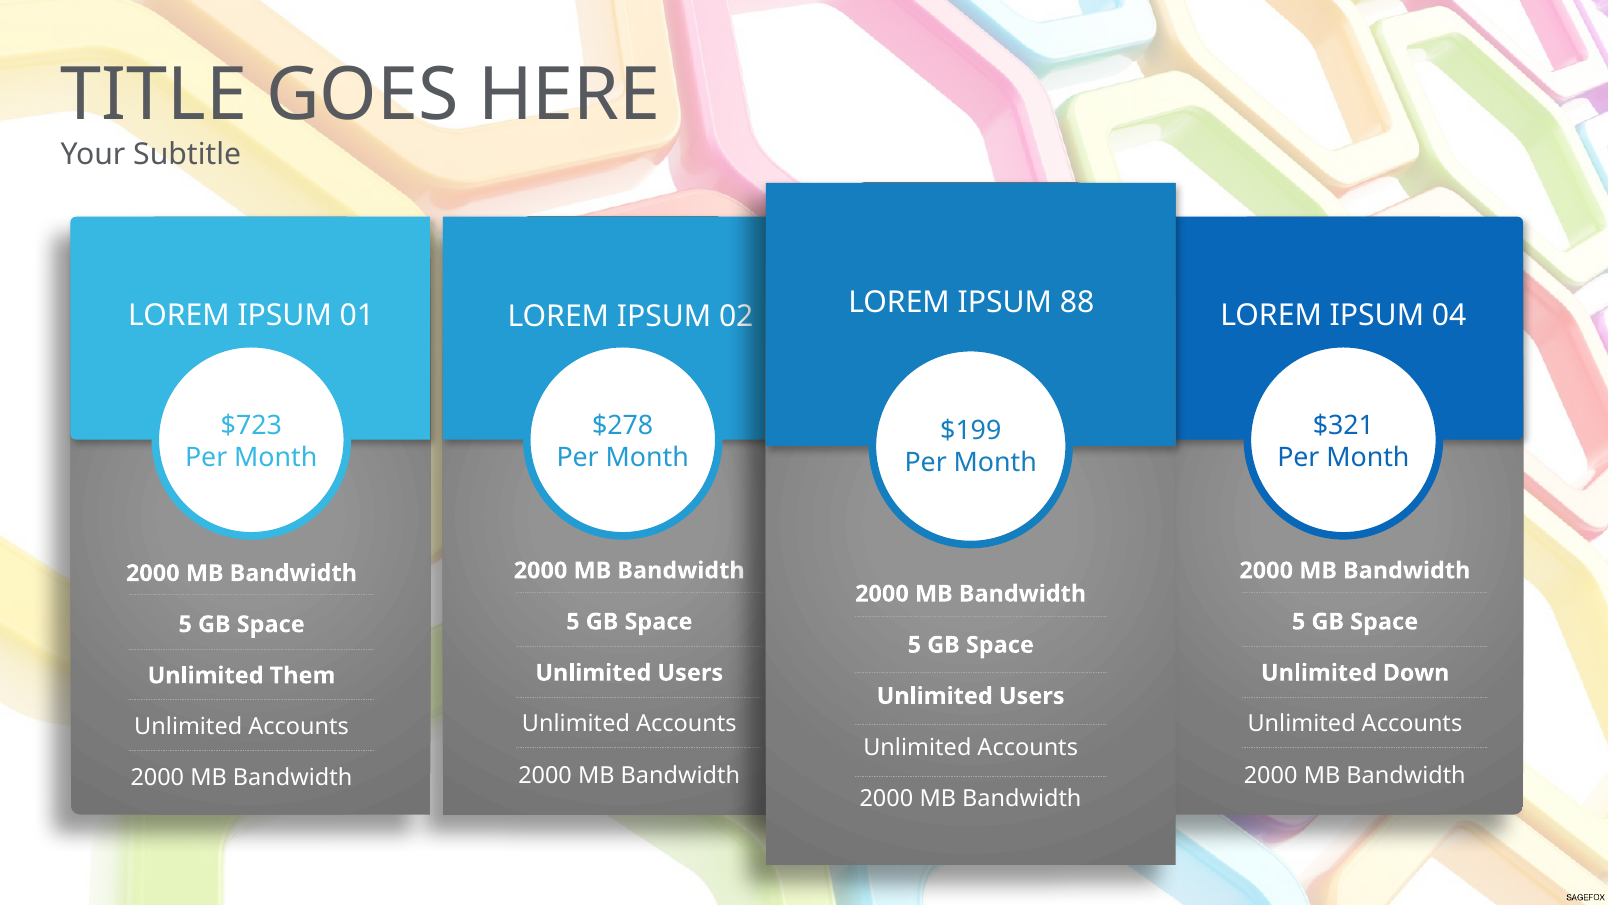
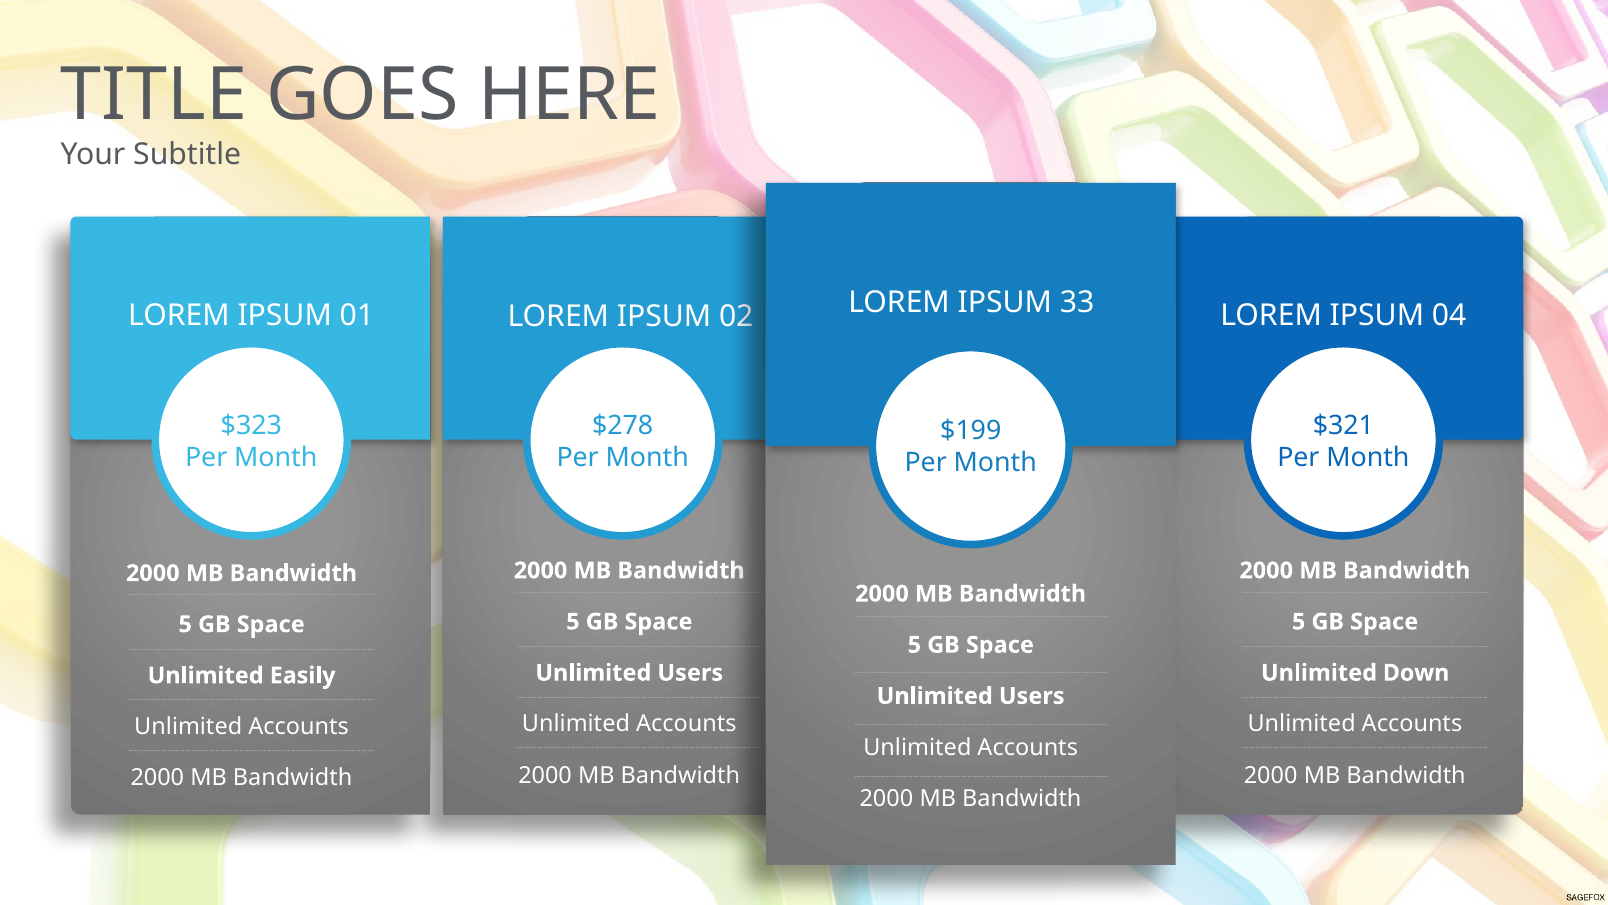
88: 88 -> 33
$723: $723 -> $323
Them: Them -> Easily
